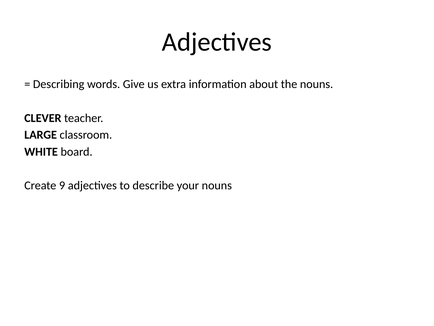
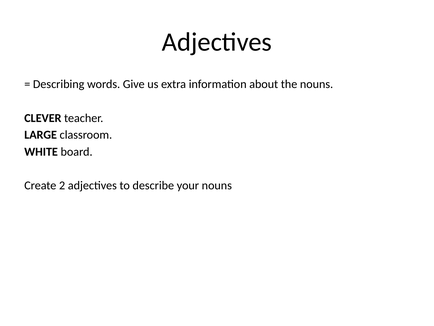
9: 9 -> 2
